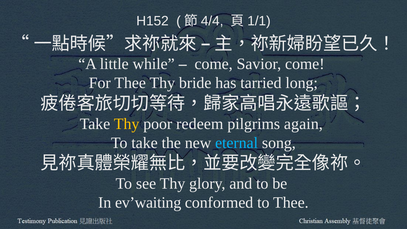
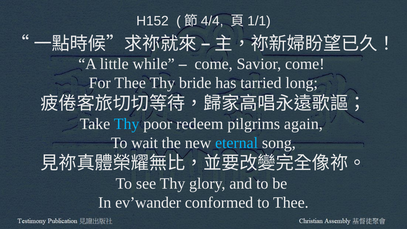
Thy at (127, 124) colour: yellow -> light blue
To take: take -> wait
ev’waiting: ev’waiting -> ev’wander
